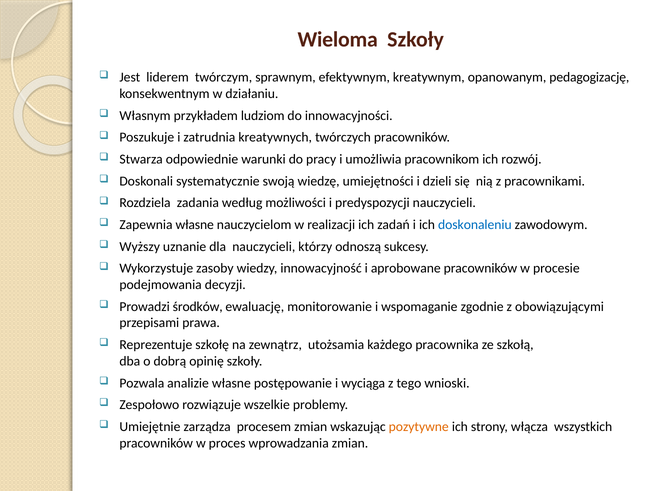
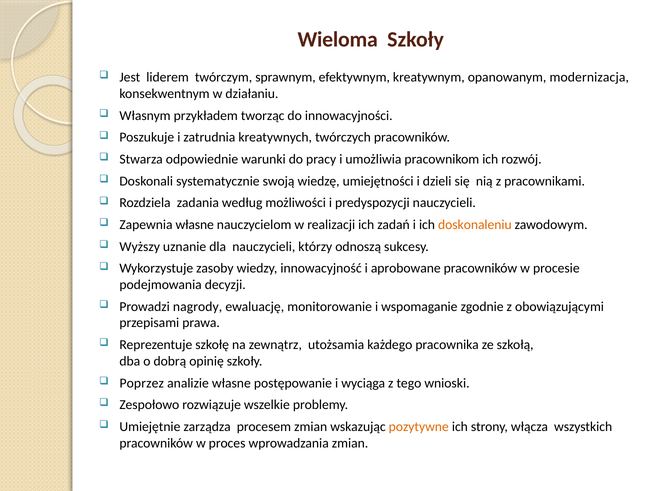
pedagogizację: pedagogizację -> modernizacja
ludziom: ludziom -> tworząc
doskonaleniu colour: blue -> orange
środków: środków -> nagrody
Pozwala: Pozwala -> Poprzez
